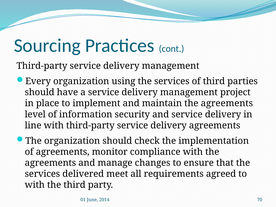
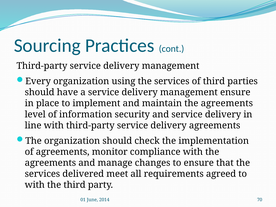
management project: project -> ensure
